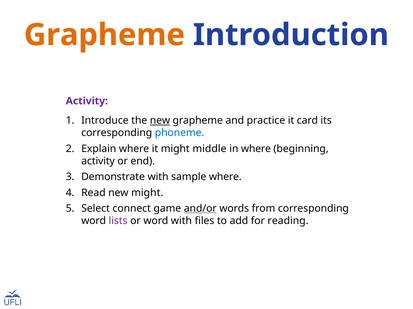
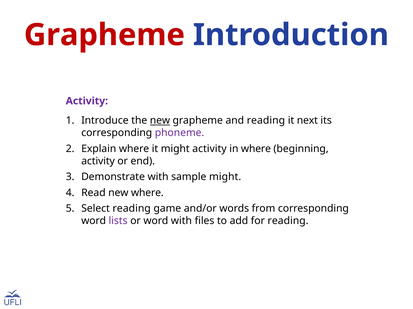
Grapheme at (104, 35) colour: orange -> red
and practice: practice -> reading
card: card -> next
phoneme colour: blue -> purple
might middle: middle -> activity
sample where: where -> might
new might: might -> where
Select connect: connect -> reading
and/or underline: present -> none
